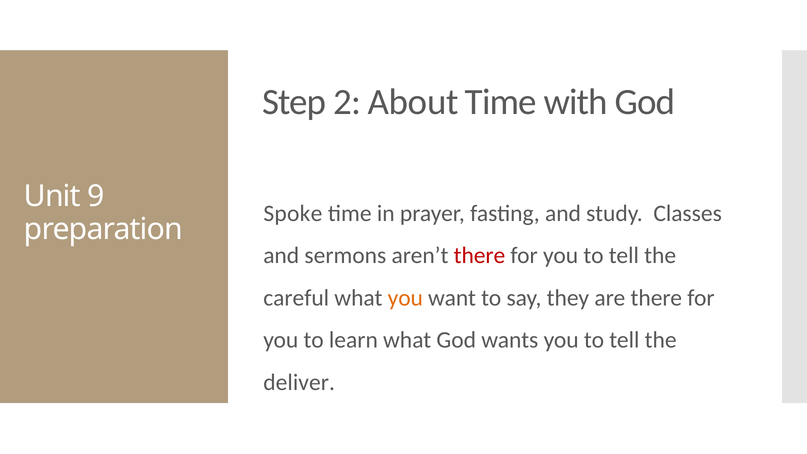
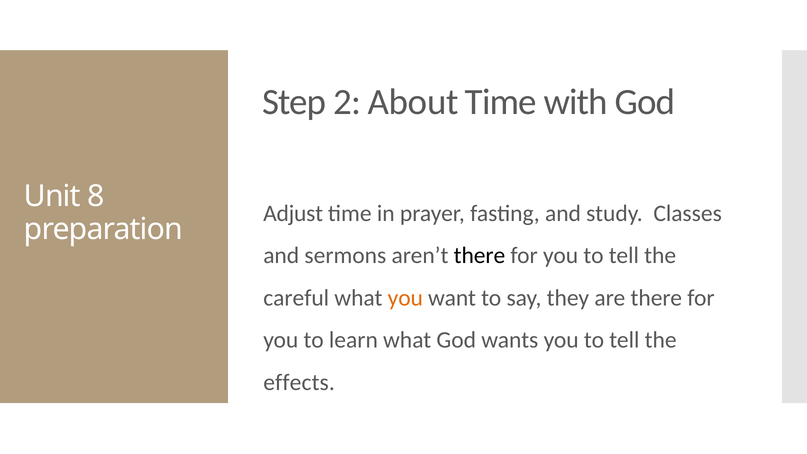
9: 9 -> 8
Spoke: Spoke -> Adjust
there at (480, 256) colour: red -> black
deliver: deliver -> effects
